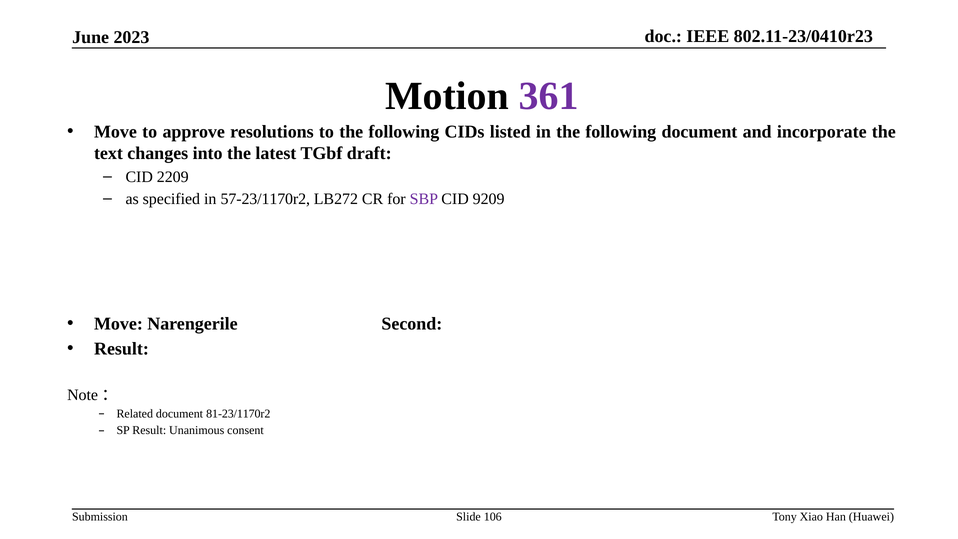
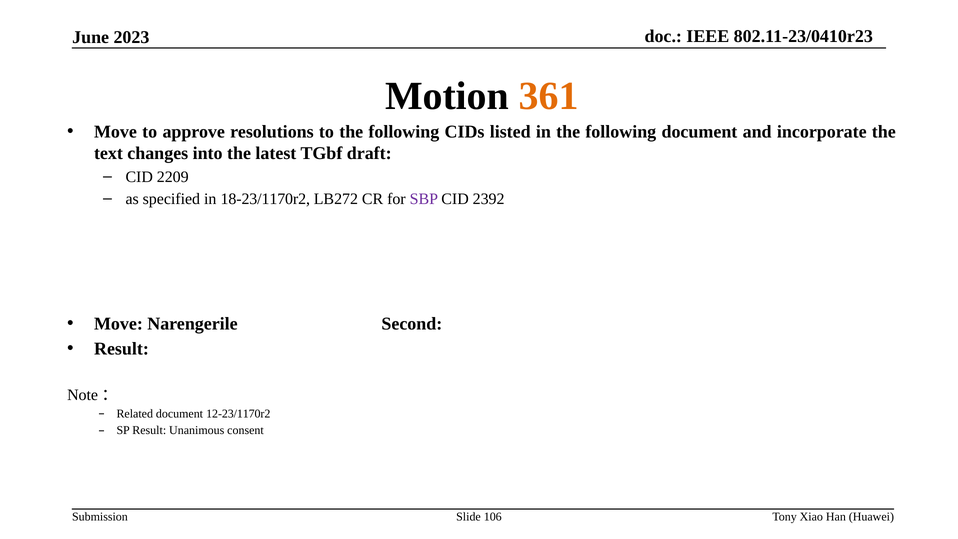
361 colour: purple -> orange
57-23/1170r2: 57-23/1170r2 -> 18-23/1170r2
9209: 9209 -> 2392
81-23/1170r2: 81-23/1170r2 -> 12-23/1170r2
